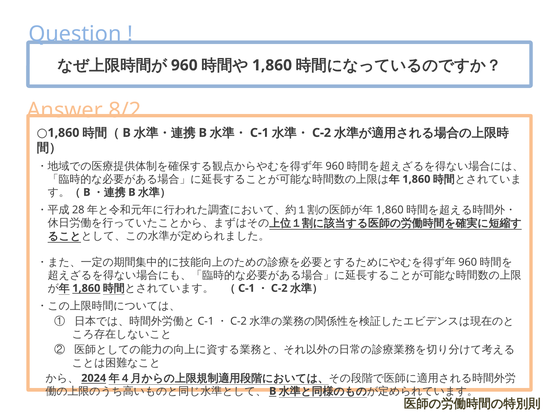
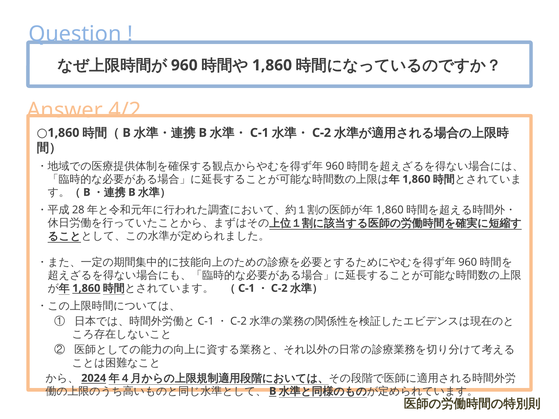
8/2: 8/2 -> 4/2
